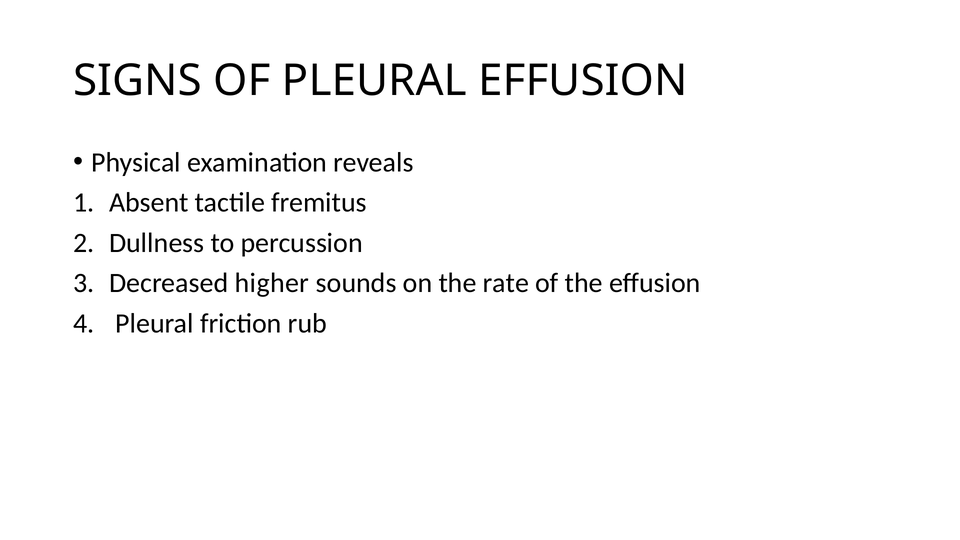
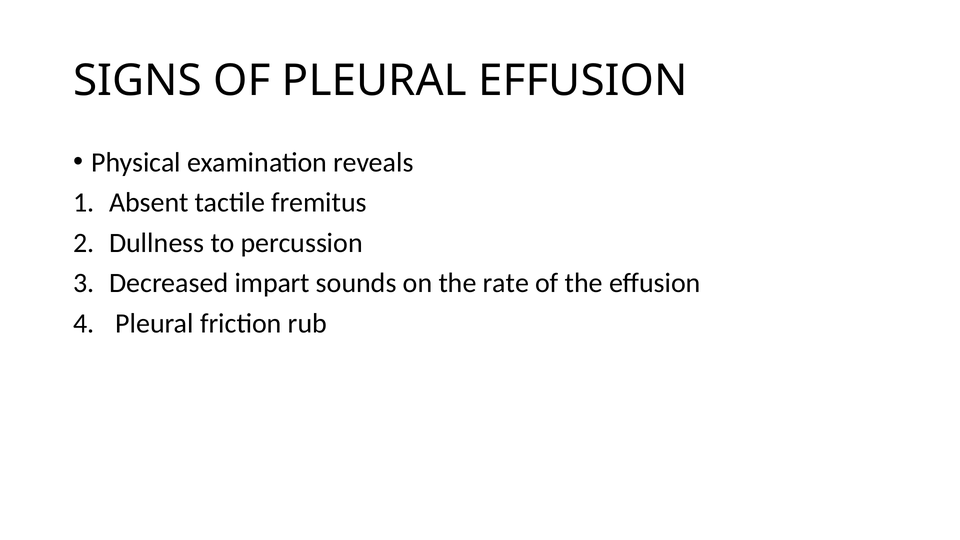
higher: higher -> impart
